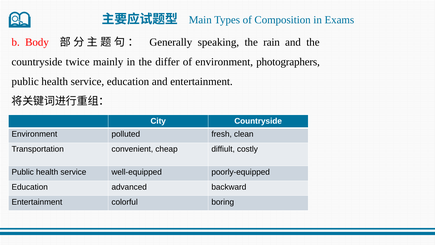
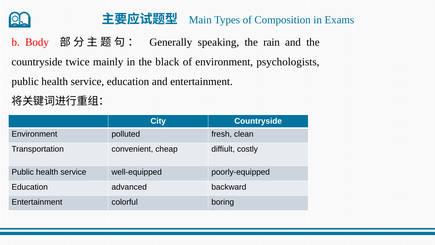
differ: differ -> black
photographers: photographers -> psychologists
